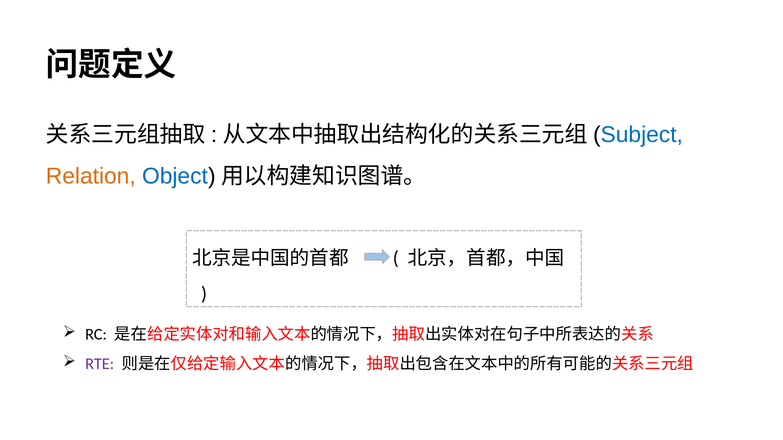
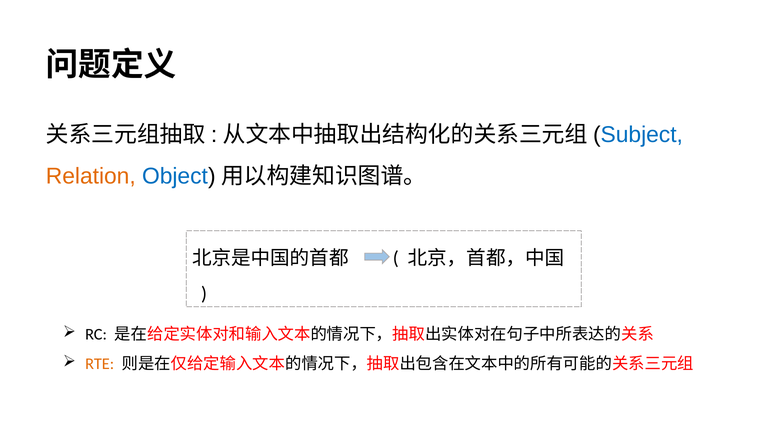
RTE colour: purple -> orange
